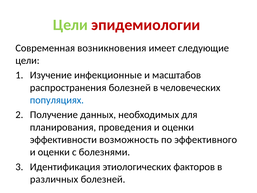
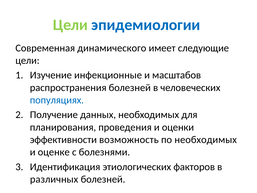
эпидемиологии colour: red -> blue
возникновения: возникновения -> динамического
по эффективного: эффективного -> необходимых
оценки at (54, 152): оценки -> оценке
